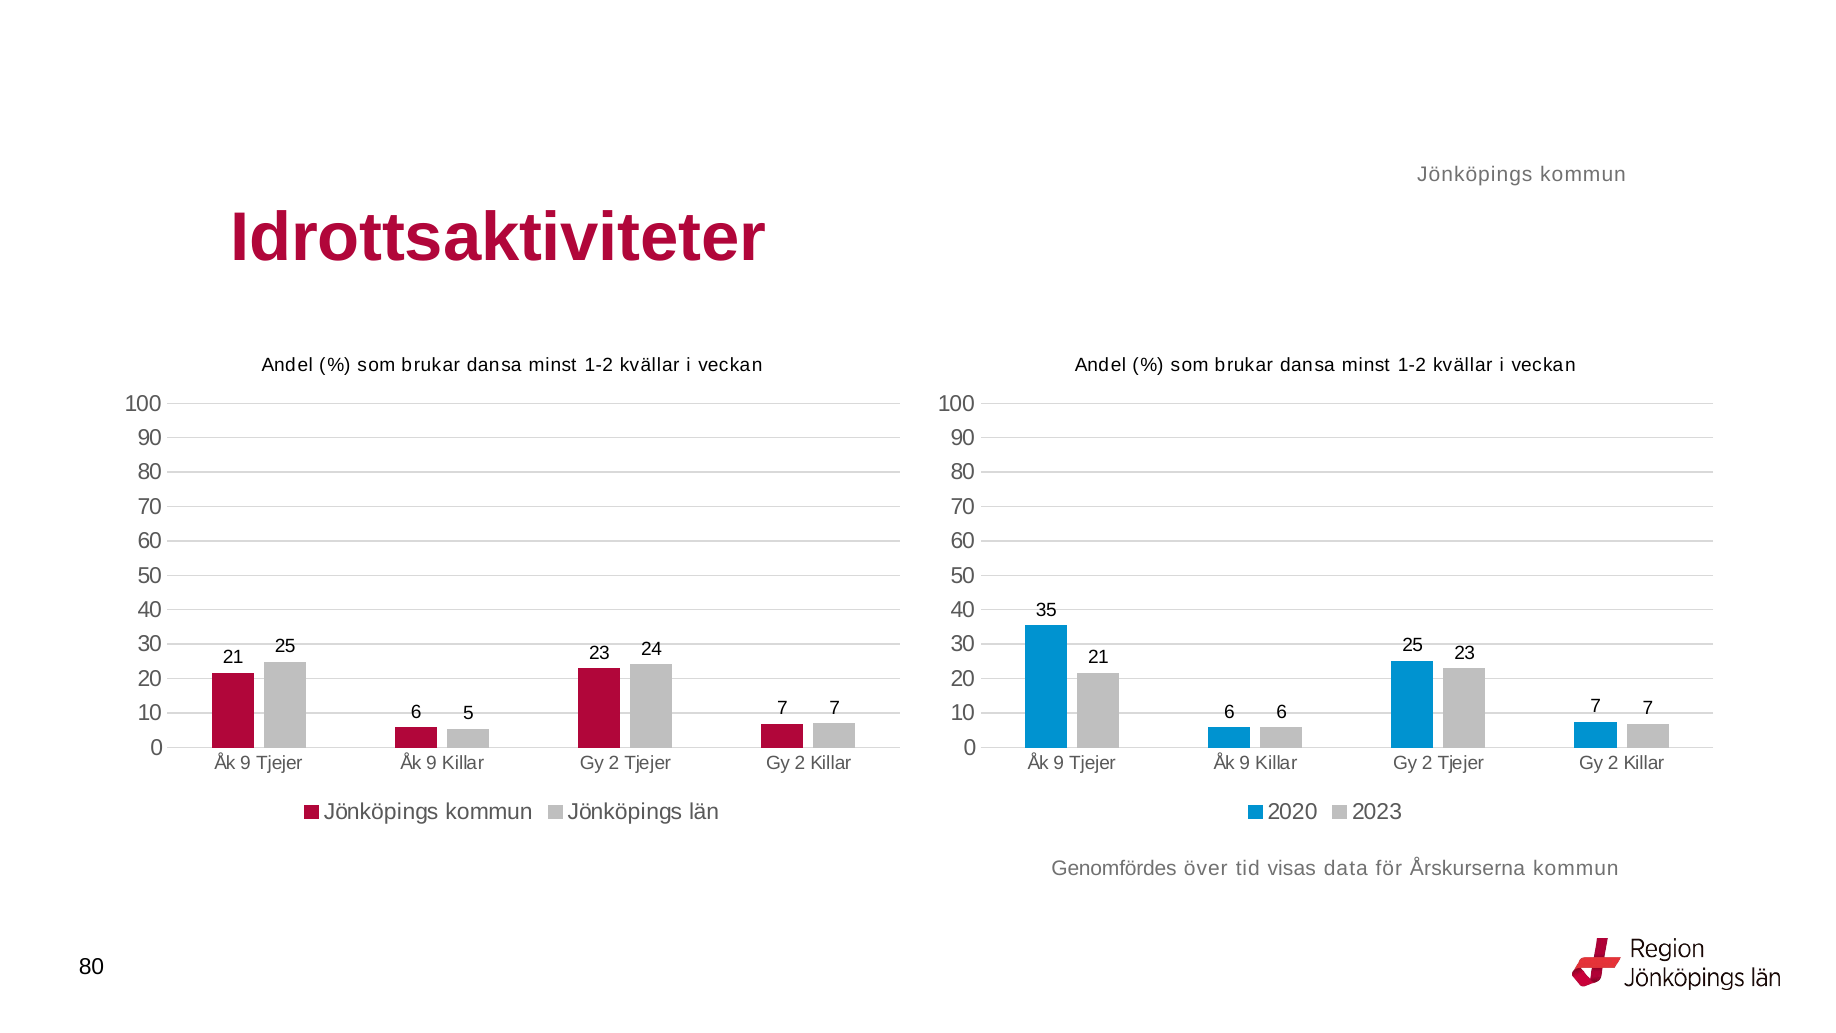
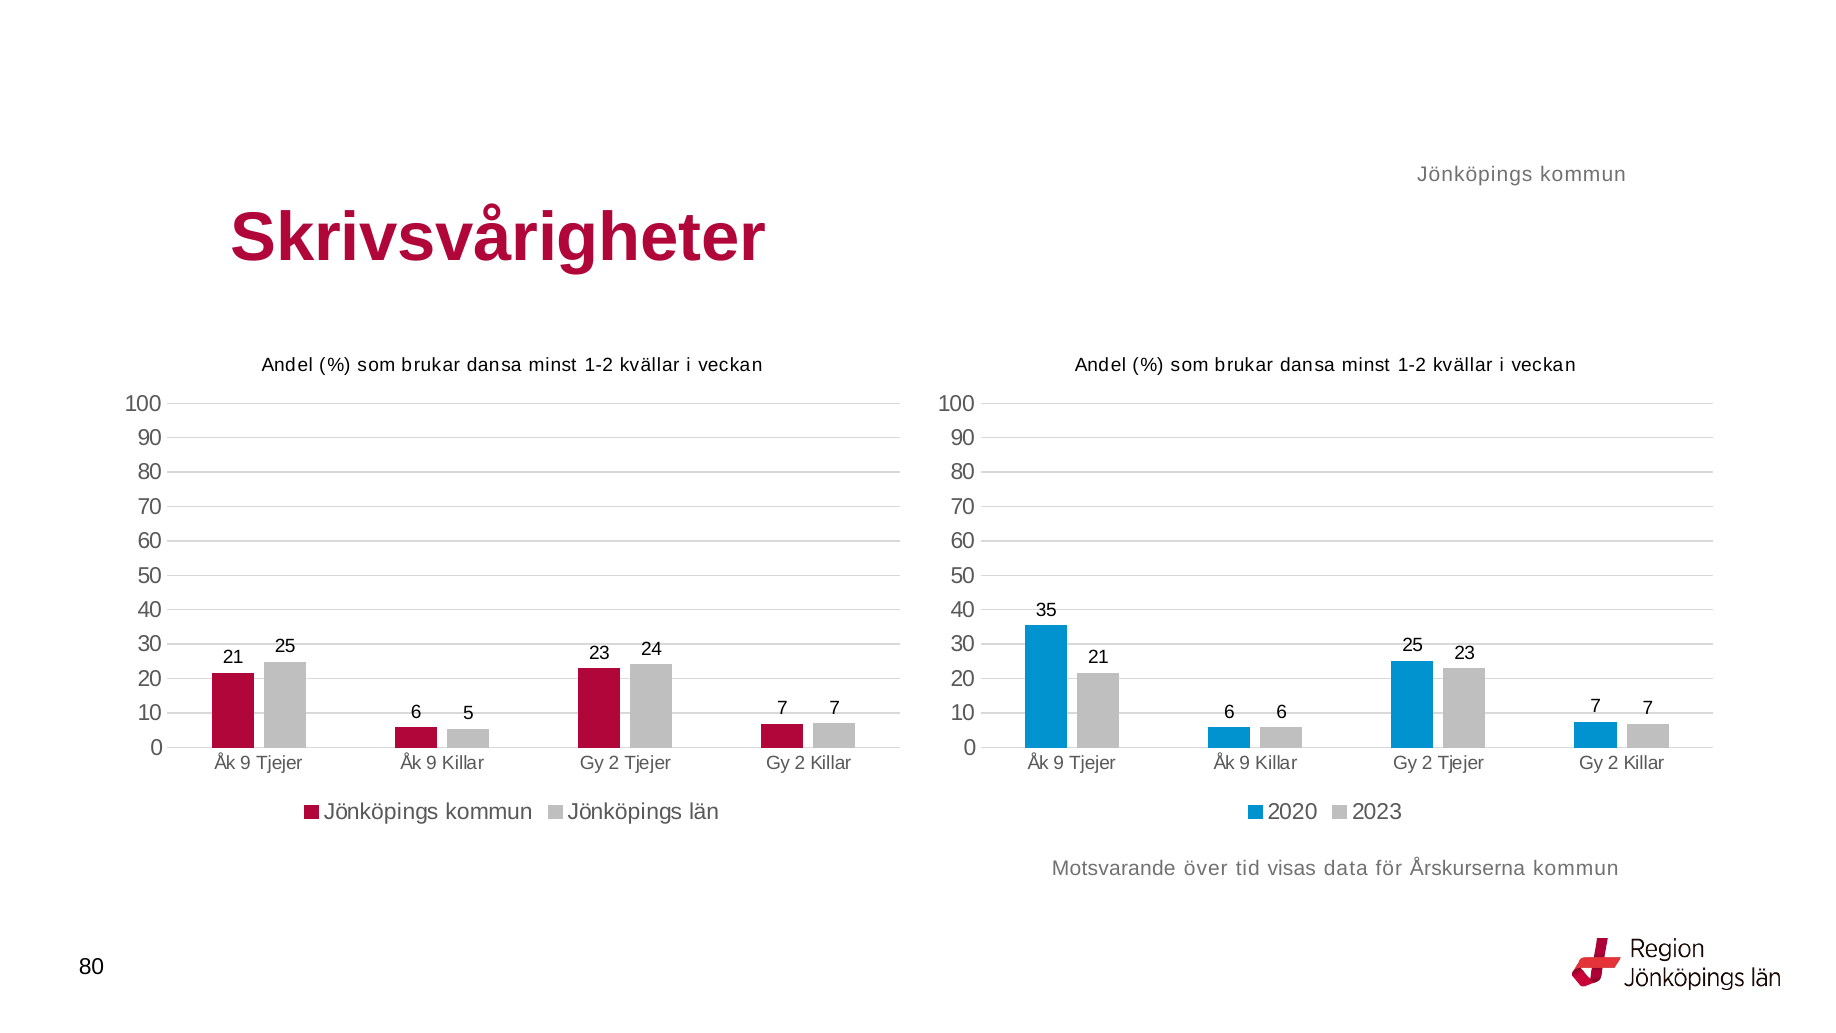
Idrottsaktiviteter: Idrottsaktiviteter -> Skrivsvårigheter
Genomfördes: Genomfördes -> Motsvarande
